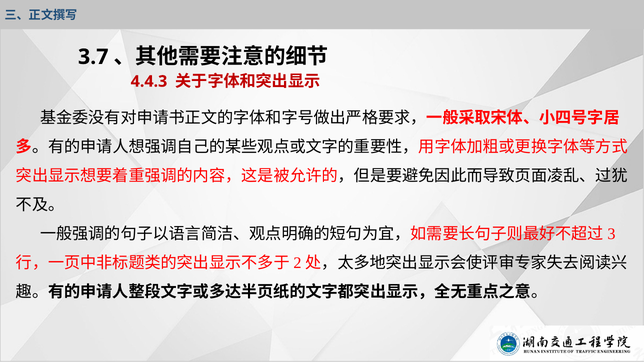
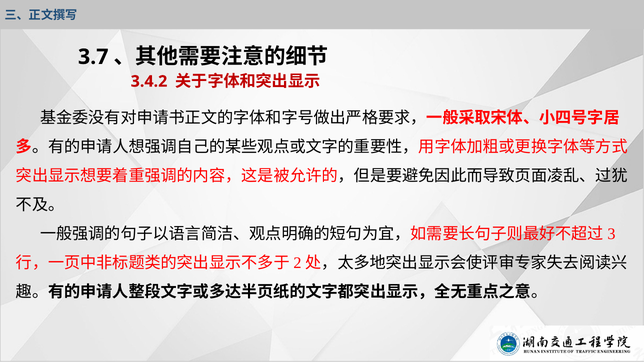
4.4.3: 4.4.3 -> 3.4.2
